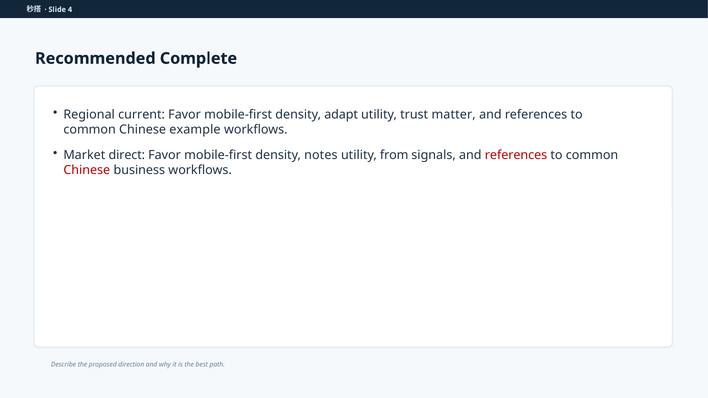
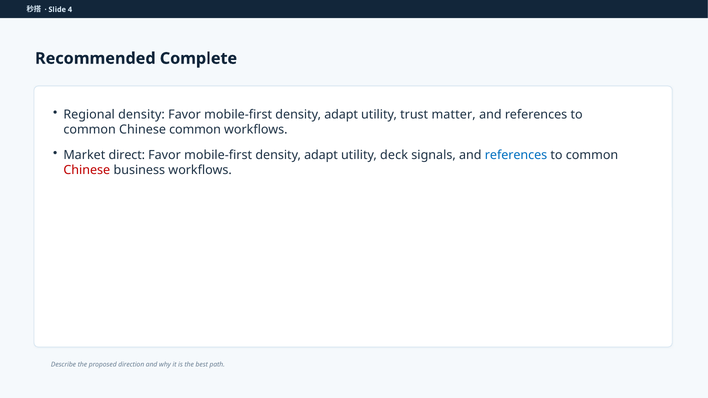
Regional current: current -> density
Chinese example: example -> common
notes at (321, 155): notes -> adapt
from: from -> deck
references at (516, 155) colour: red -> blue
